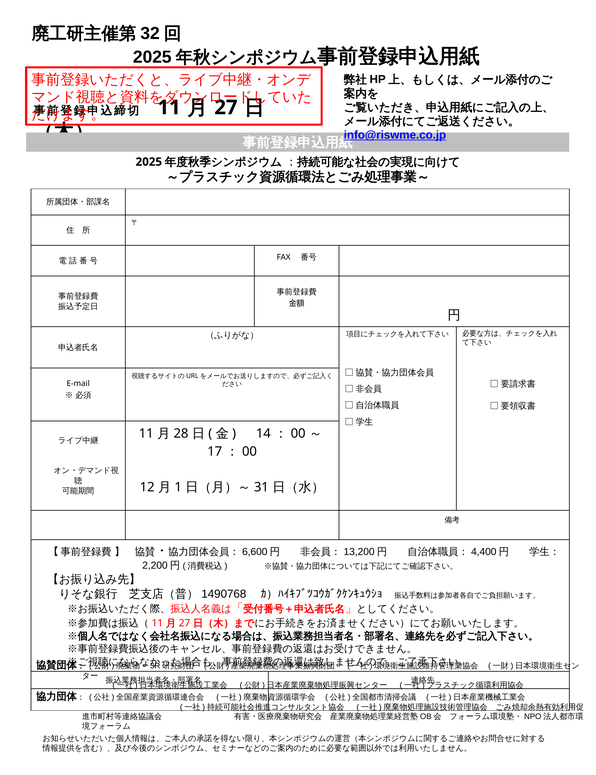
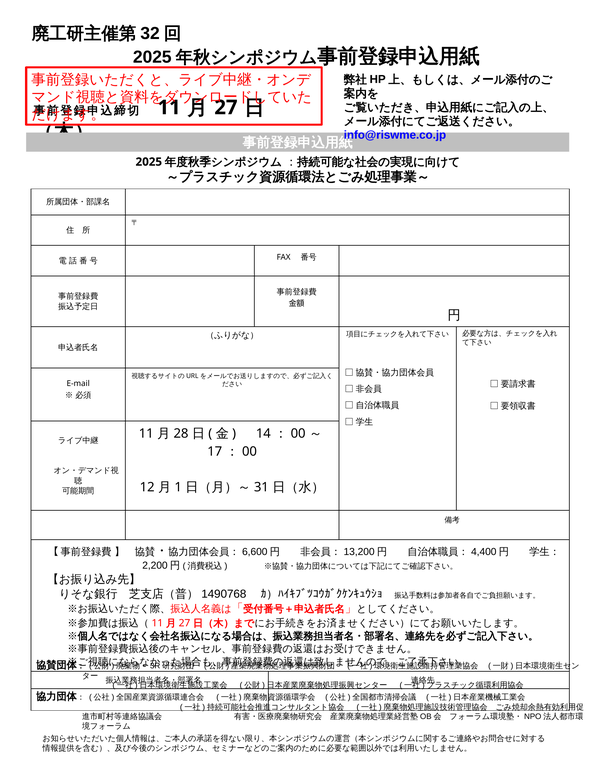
info@riswme.co.jp underline: present -> none
